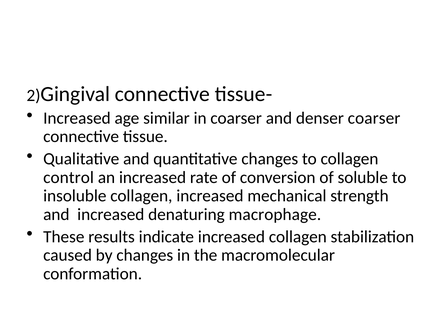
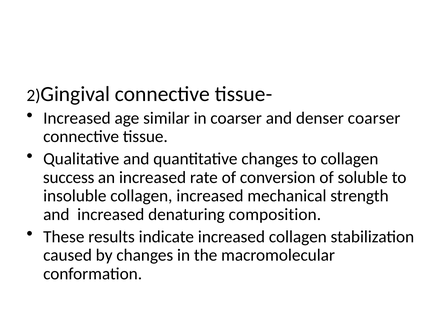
control: control -> success
macrophage: macrophage -> composition
